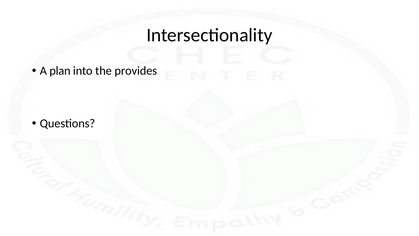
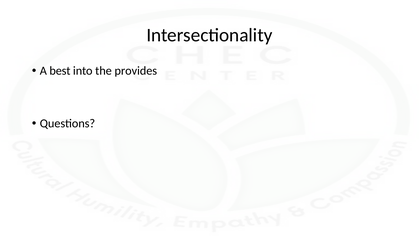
plan: plan -> best
